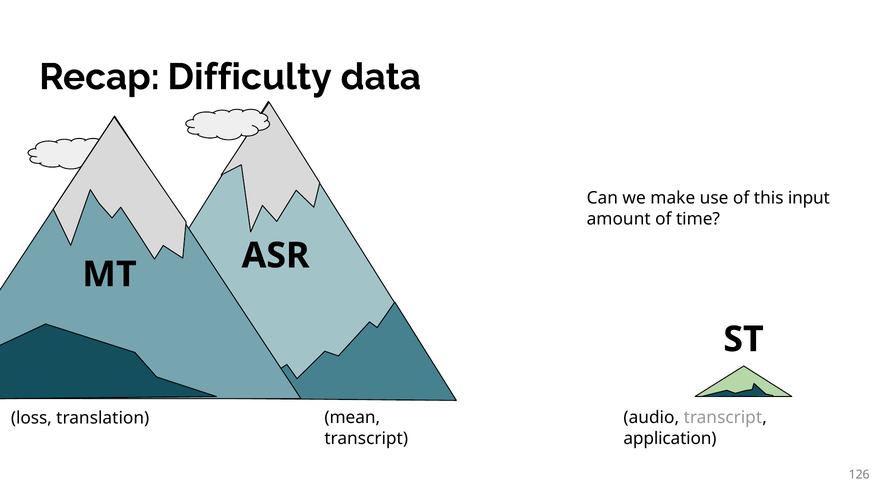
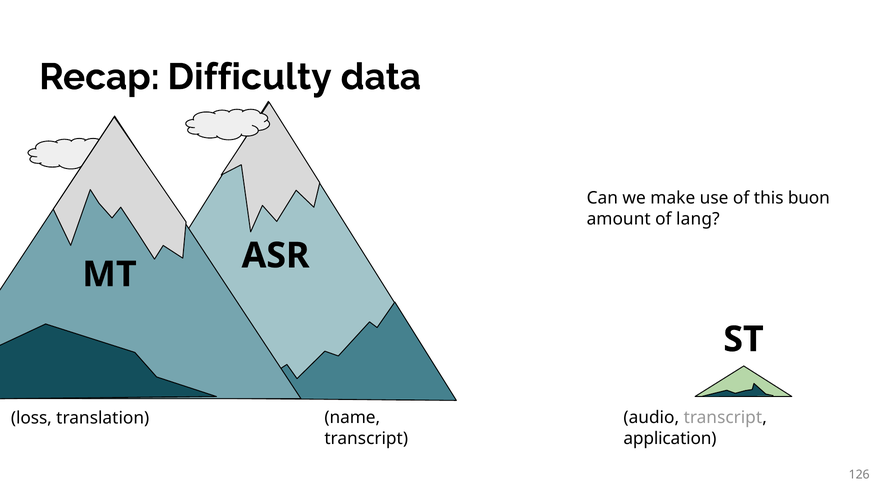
input: input -> buon
time: time -> lang
mean: mean -> name
